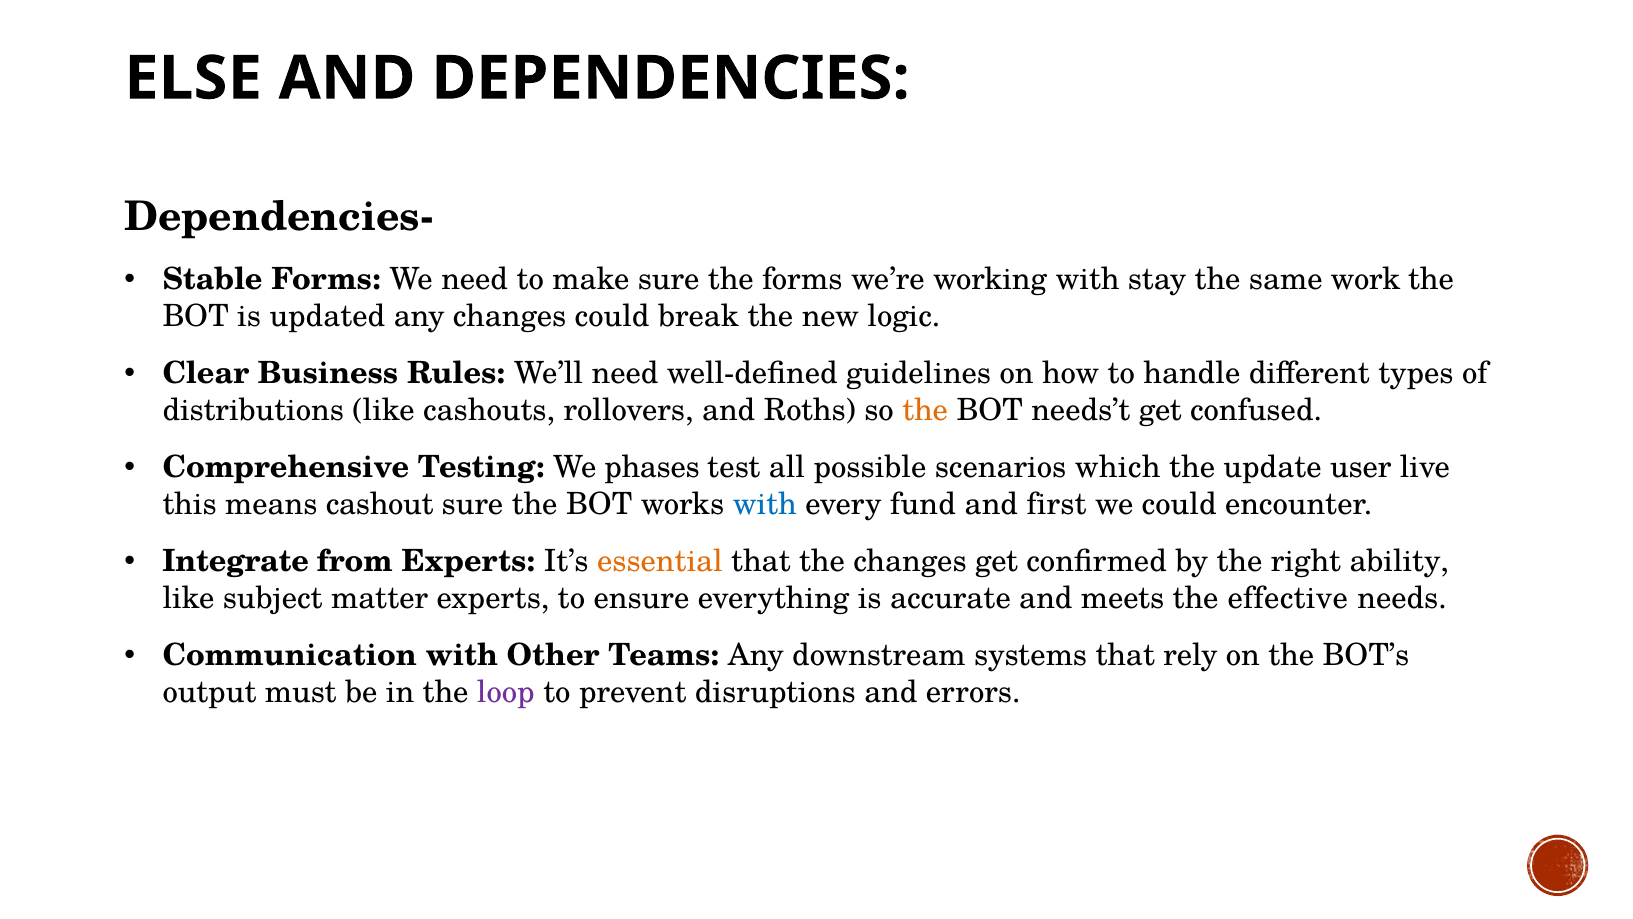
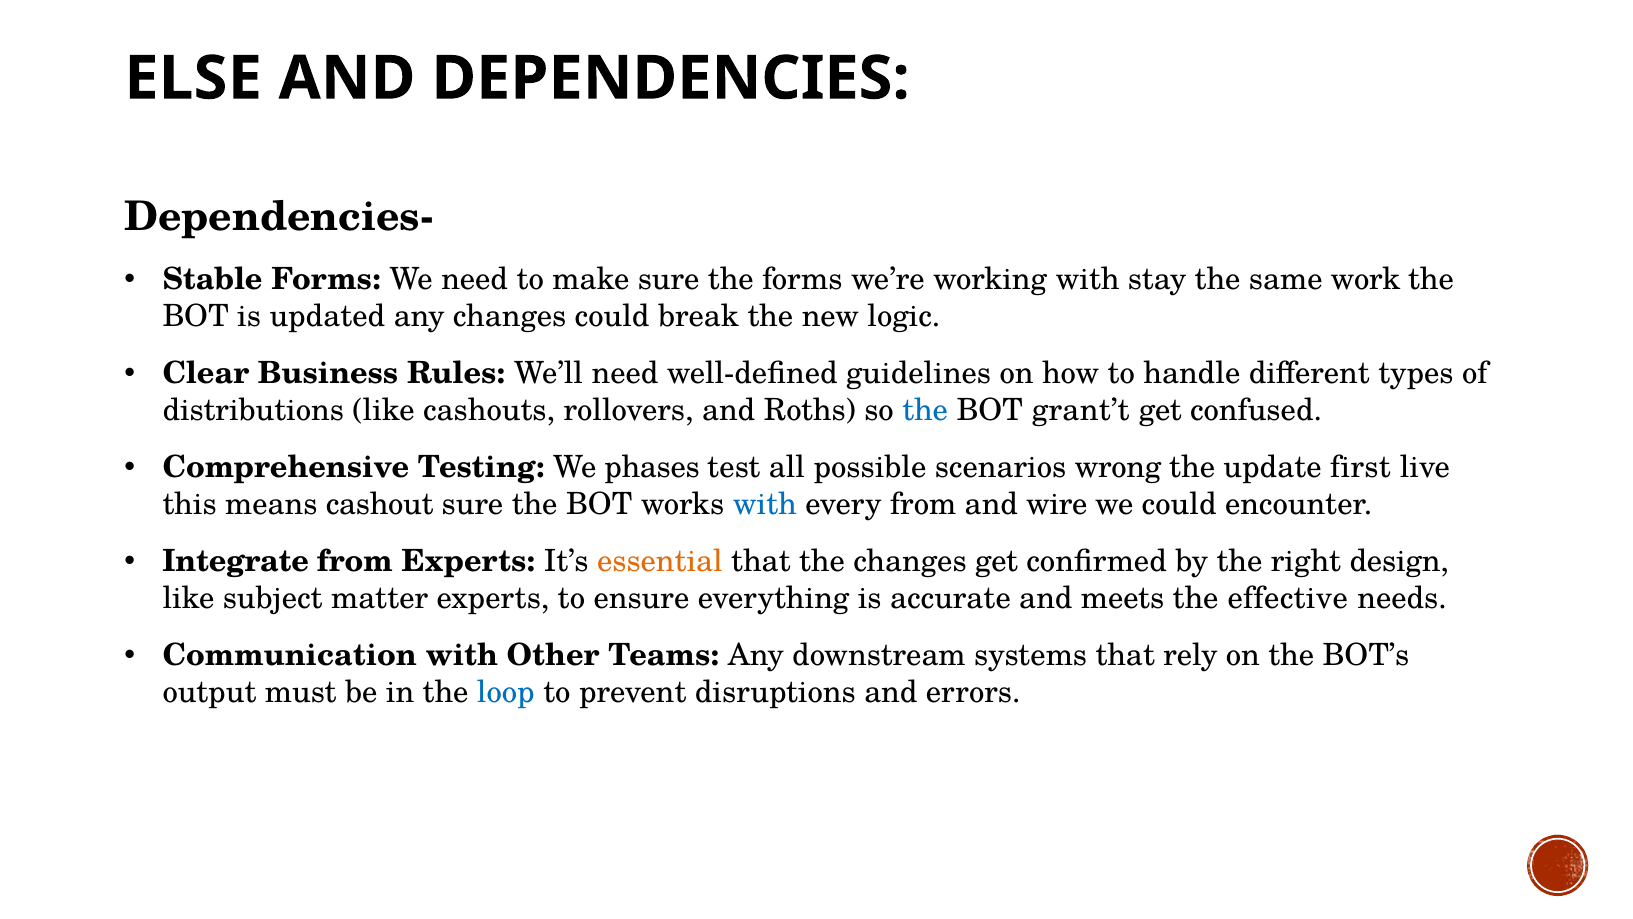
the at (925, 410) colour: orange -> blue
needs’t: needs’t -> grant’t
which: which -> wrong
user: user -> first
every fund: fund -> from
first: first -> wire
ability: ability -> design
loop colour: purple -> blue
